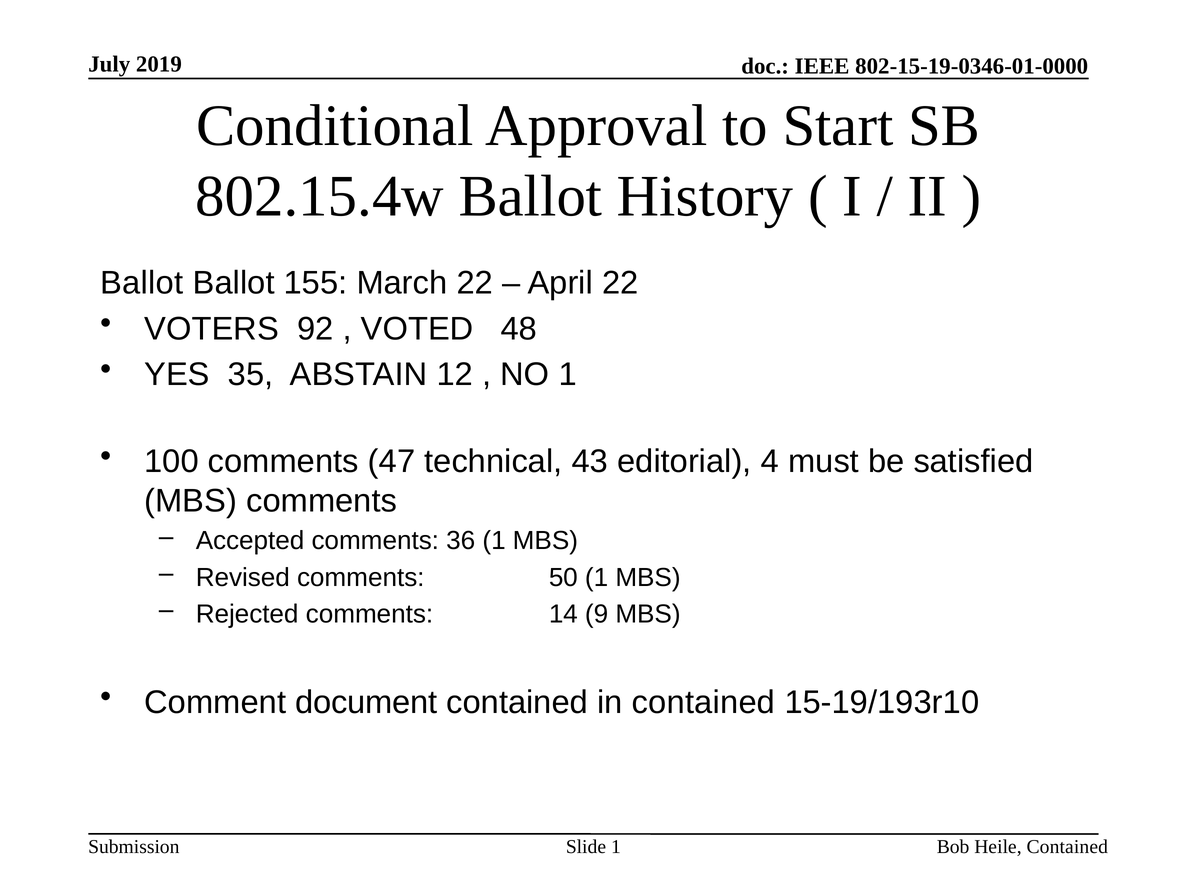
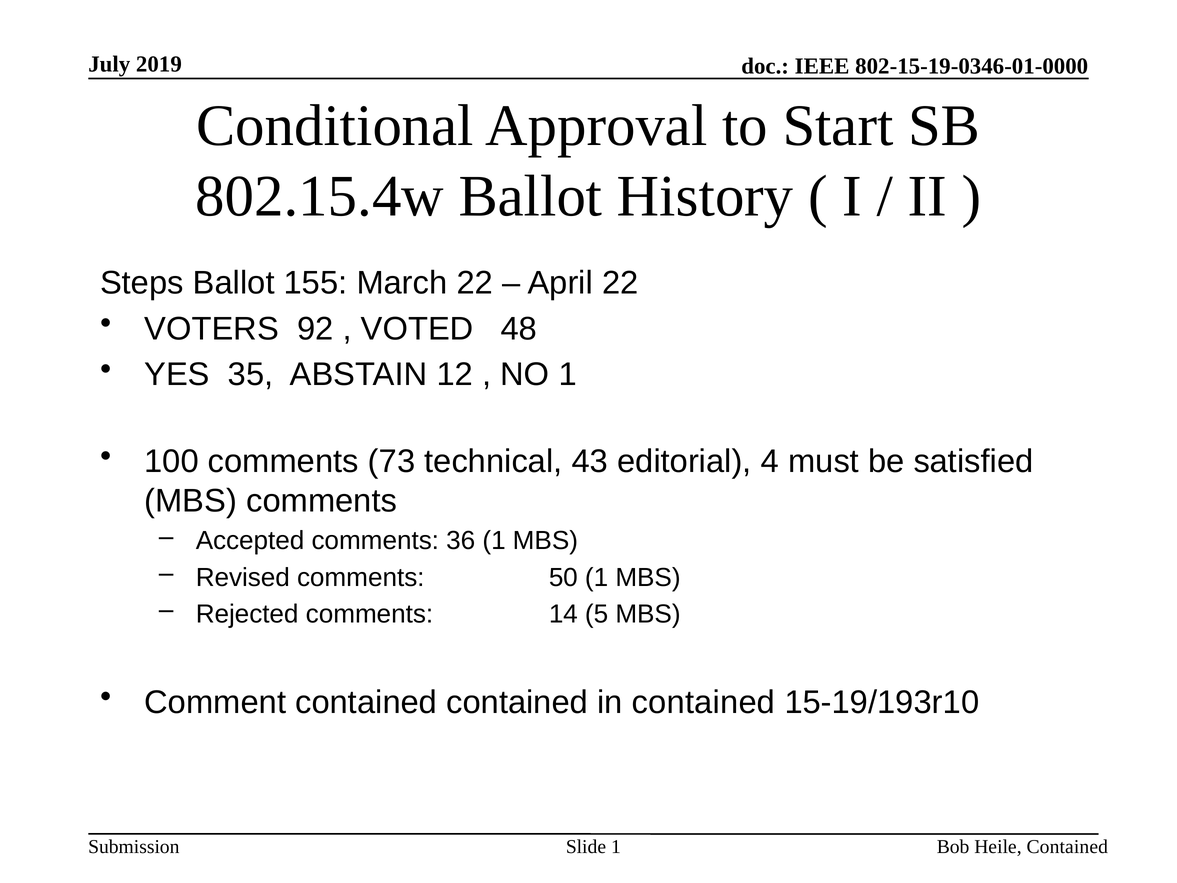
Ballot at (142, 283): Ballot -> Steps
47: 47 -> 73
9: 9 -> 5
Comment document: document -> contained
